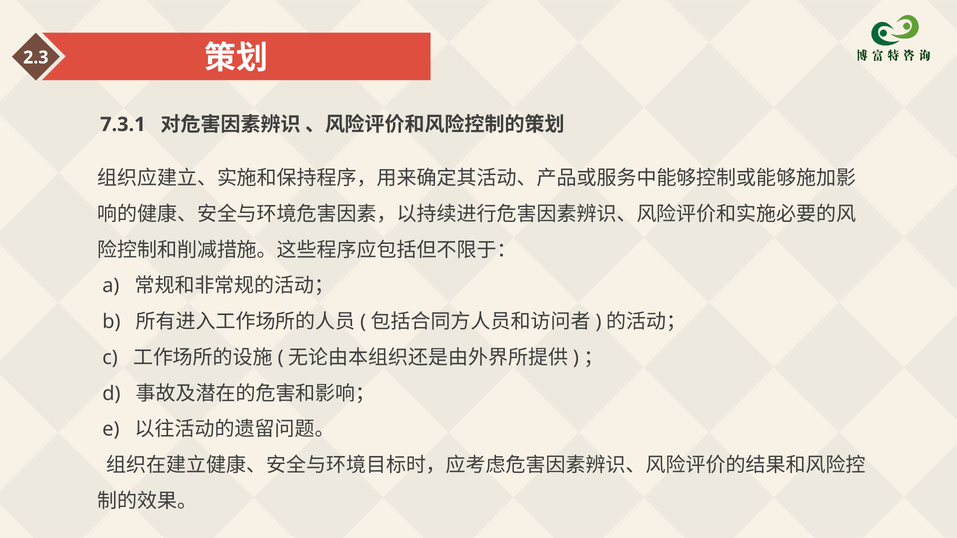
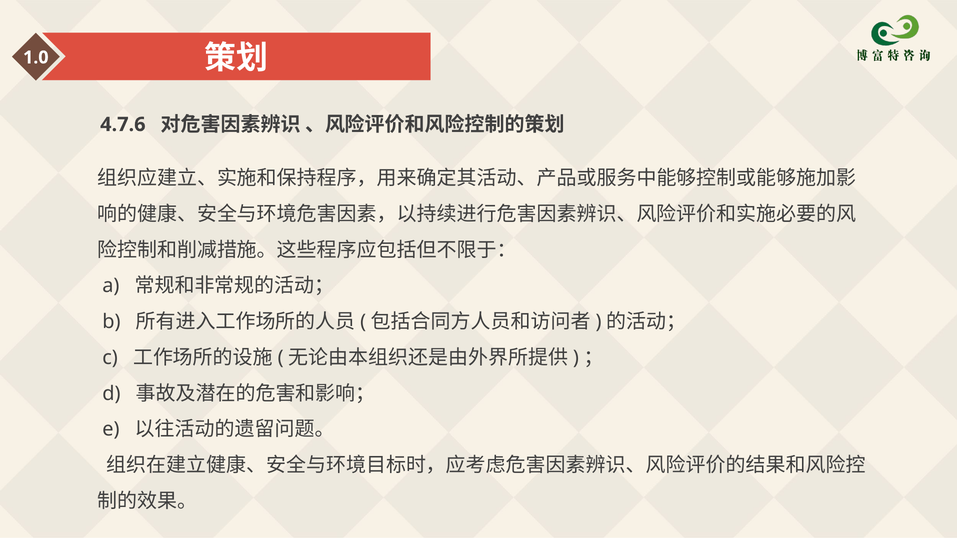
2.3: 2.3 -> 1.0
7.3.1: 7.3.1 -> 4.7.6
